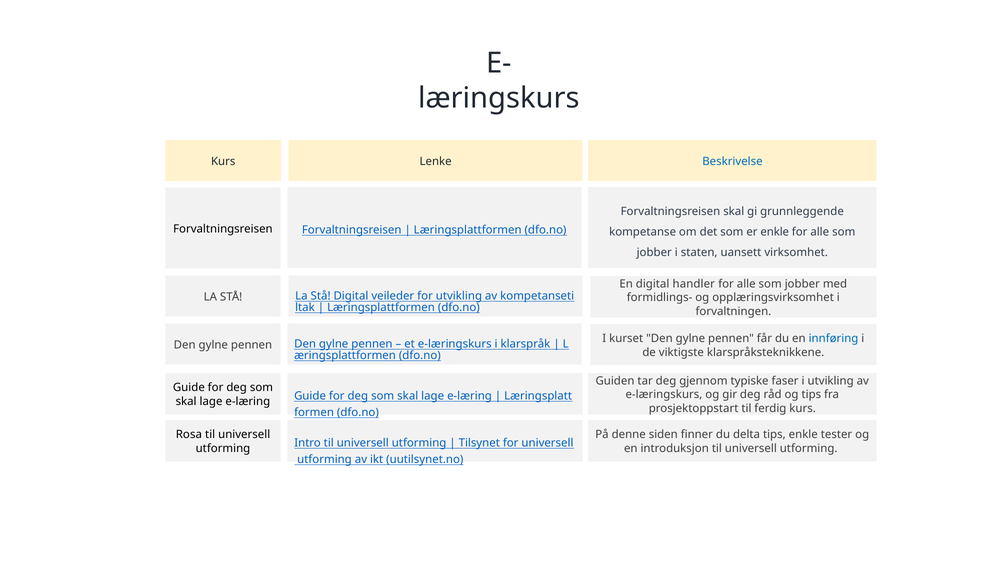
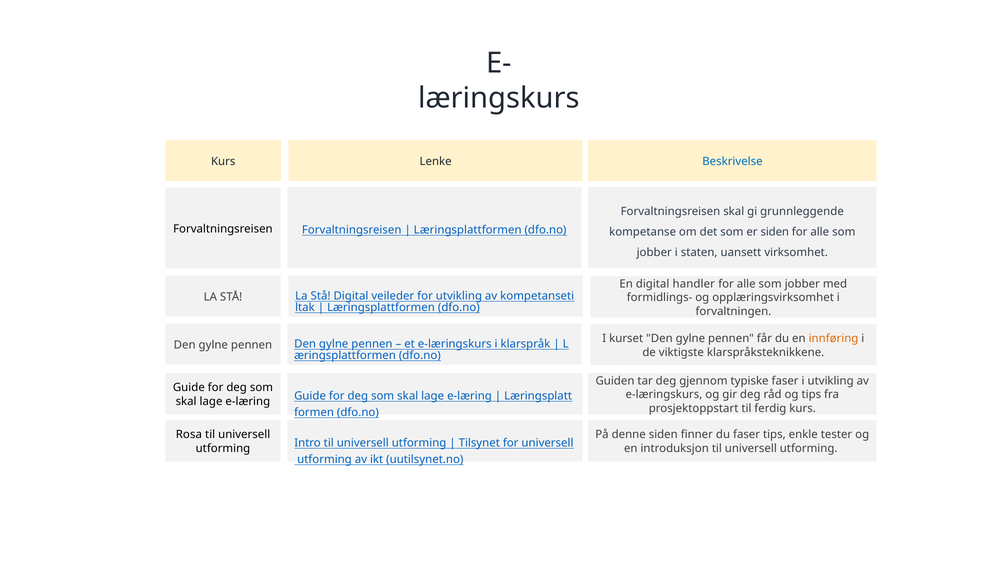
er enkle: enkle -> siden
innføring colour: blue -> orange
du delta: delta -> faser
